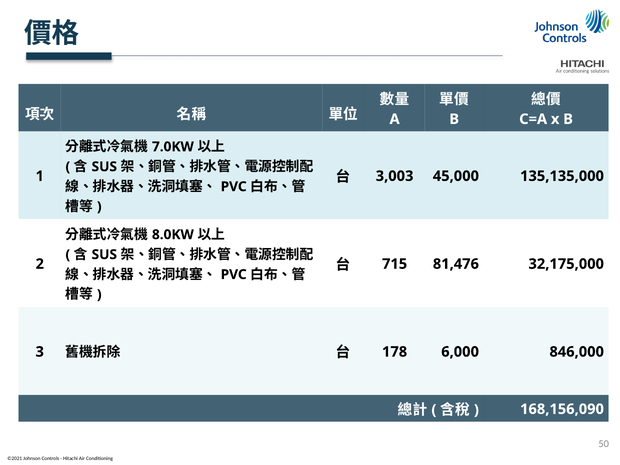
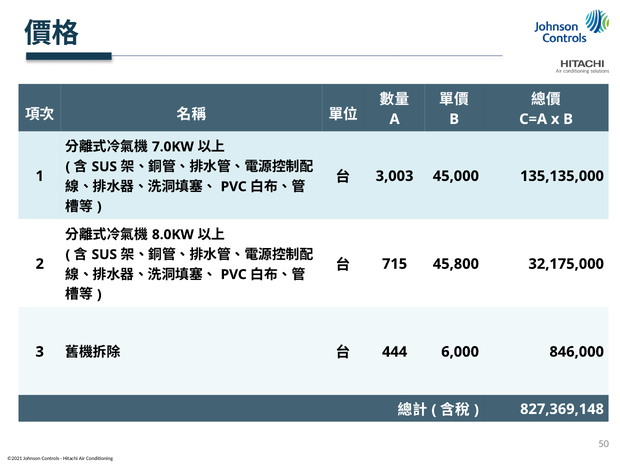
81,476: 81,476 -> 45,800
178: 178 -> 444
168,156,090: 168,156,090 -> 827,369,148
